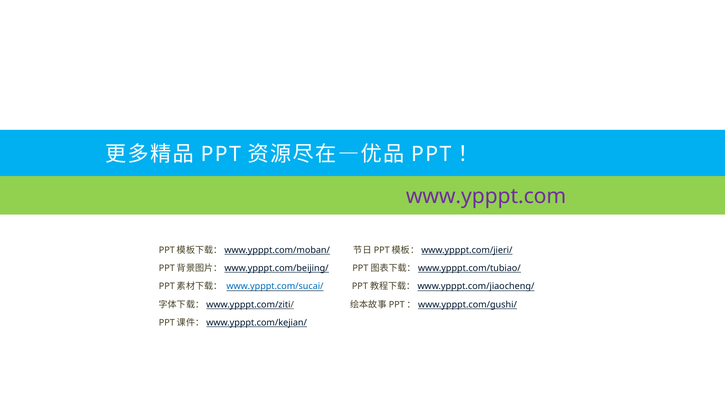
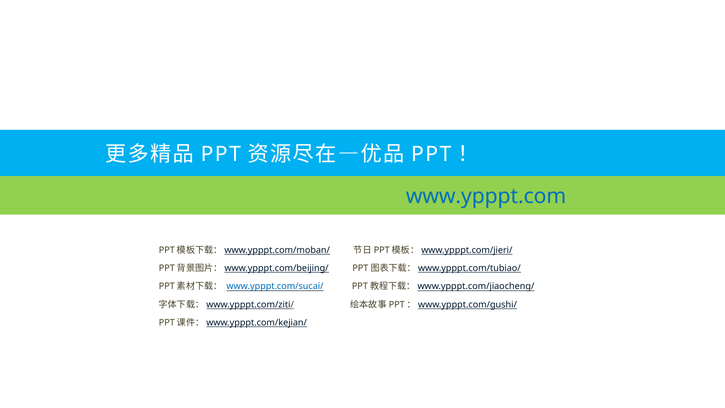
www.ypppt.com colour: purple -> blue
